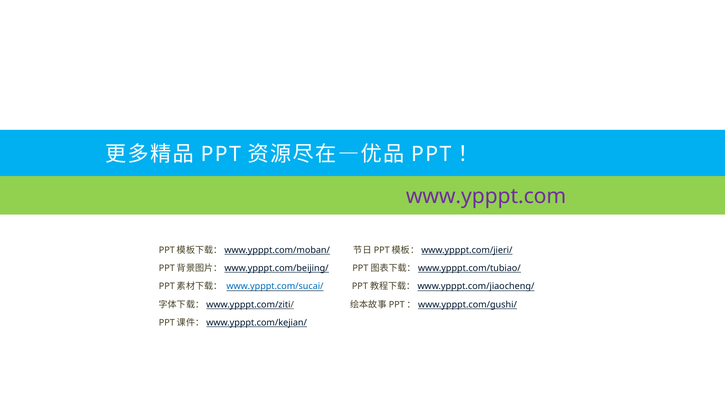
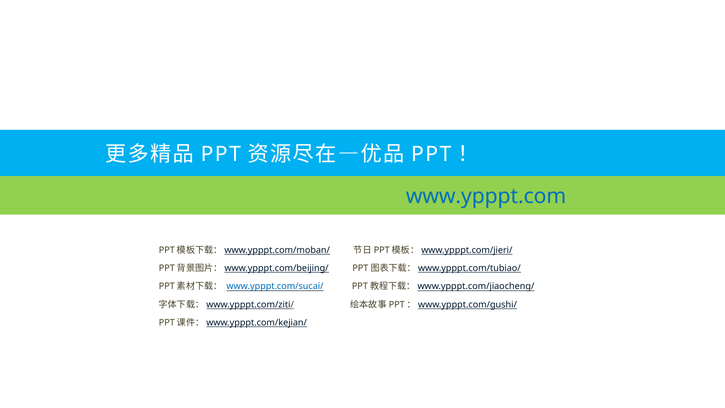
www.ypppt.com colour: purple -> blue
